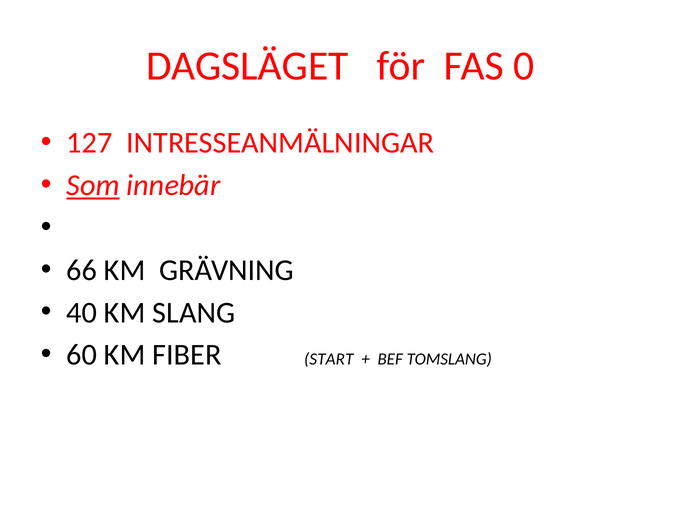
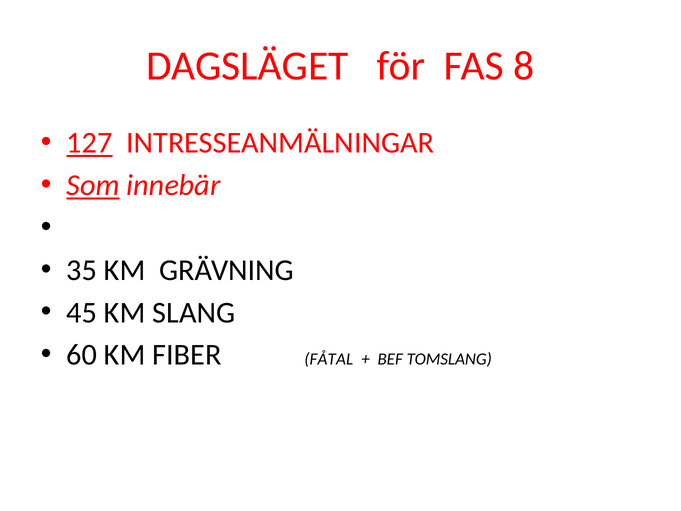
0: 0 -> 8
127 underline: none -> present
66: 66 -> 35
40: 40 -> 45
START: START -> FÅTAL
